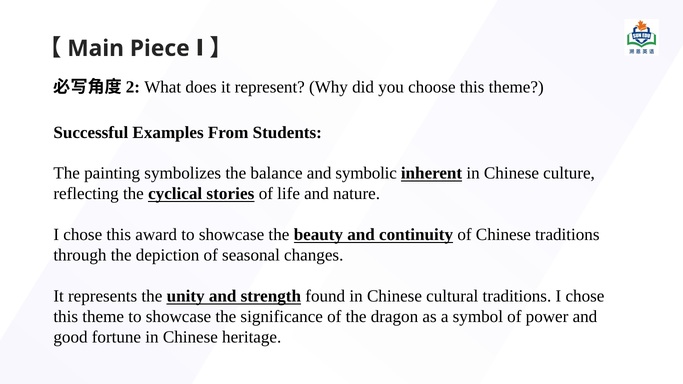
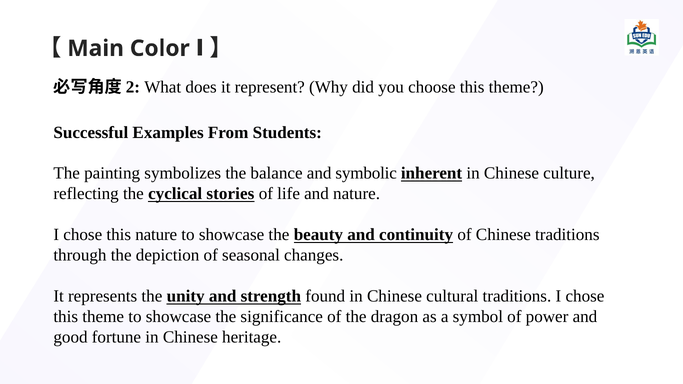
Piece: Piece -> Color
this award: award -> nature
